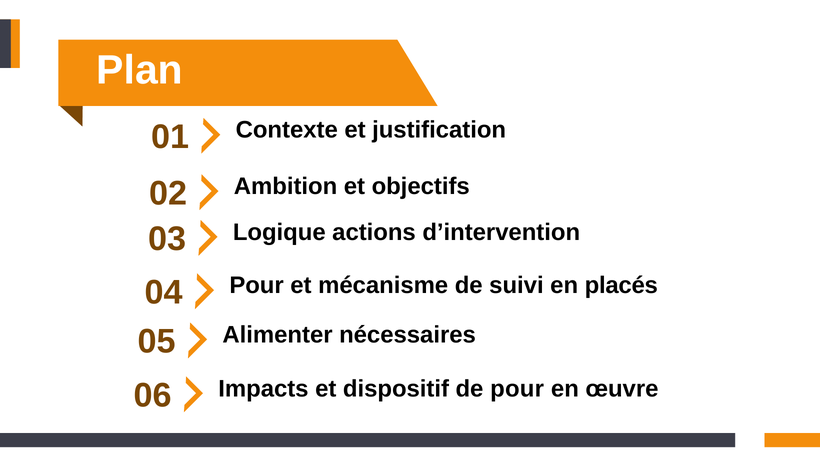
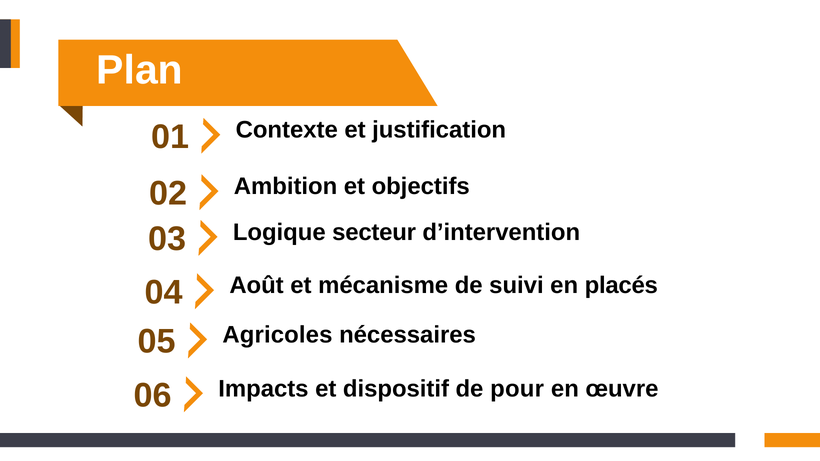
actions: actions -> secteur
Pour at (257, 286): Pour -> Août
Alimenter: Alimenter -> Agricoles
